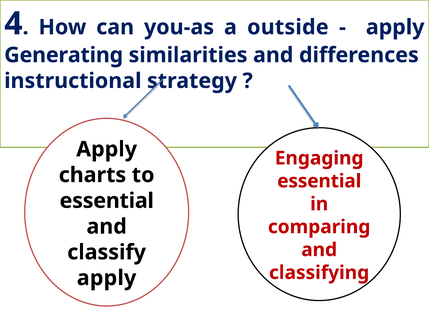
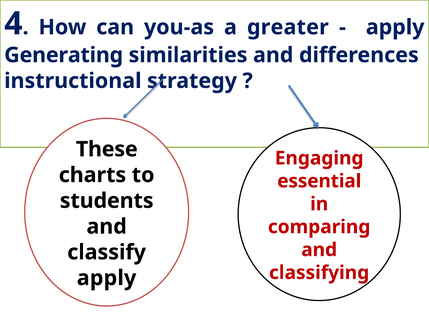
outside: outside -> greater
Apply at (107, 149): Apply -> These
essential at (107, 201): essential -> students
